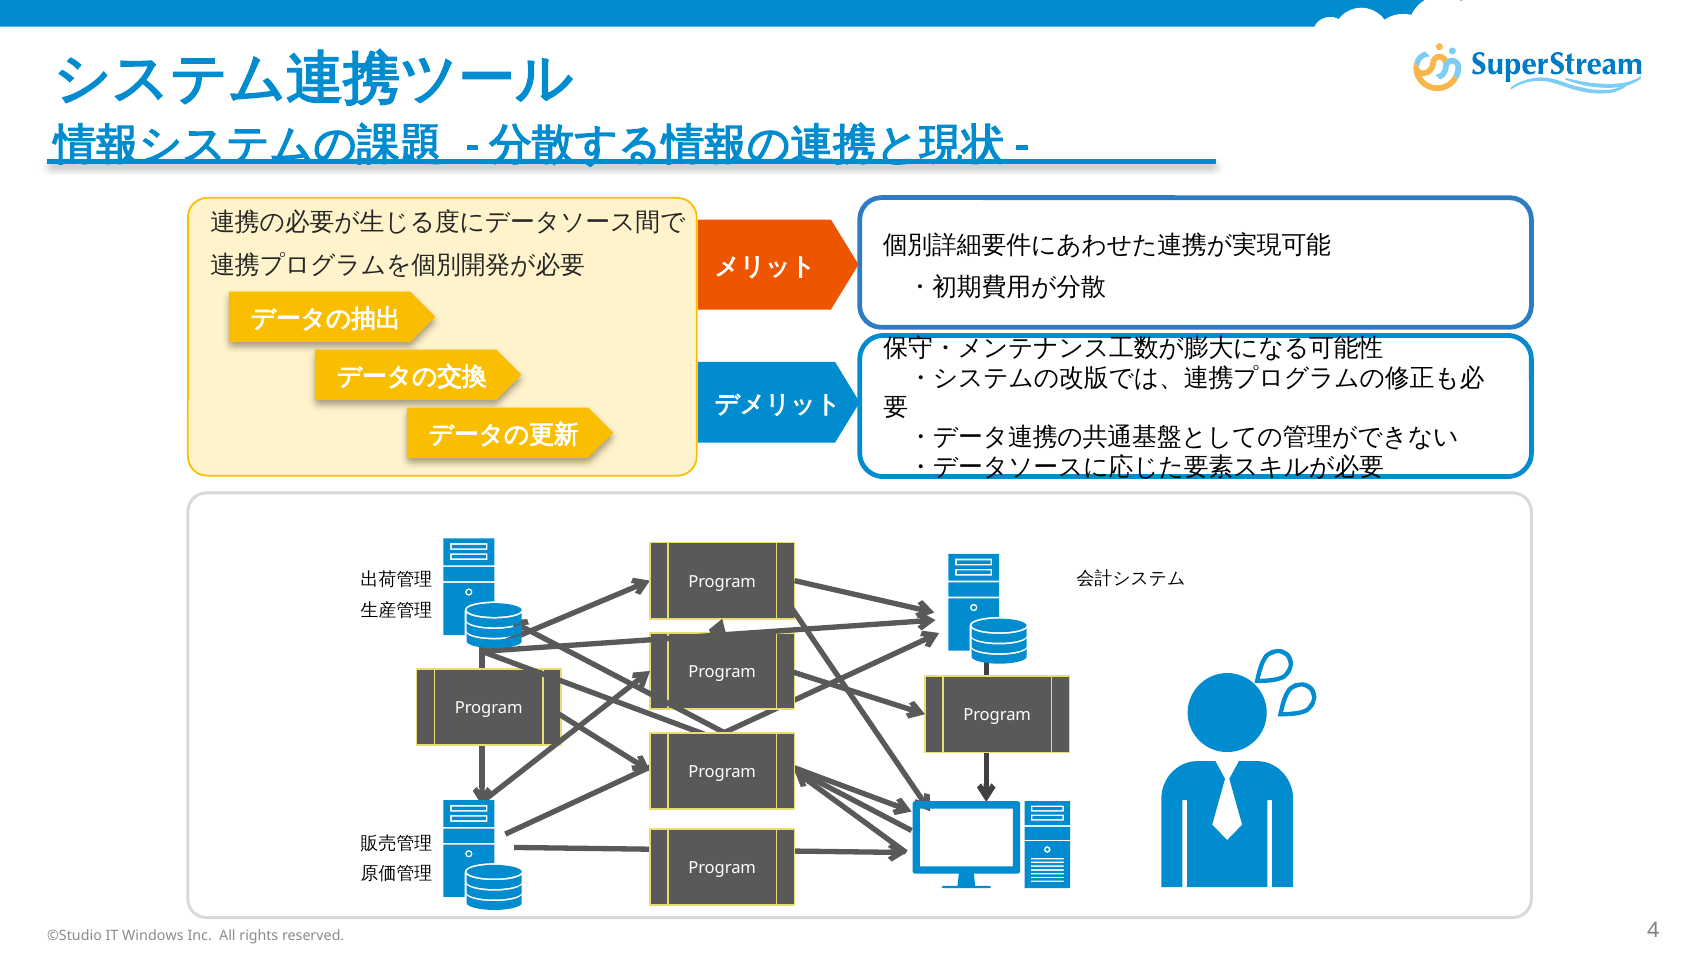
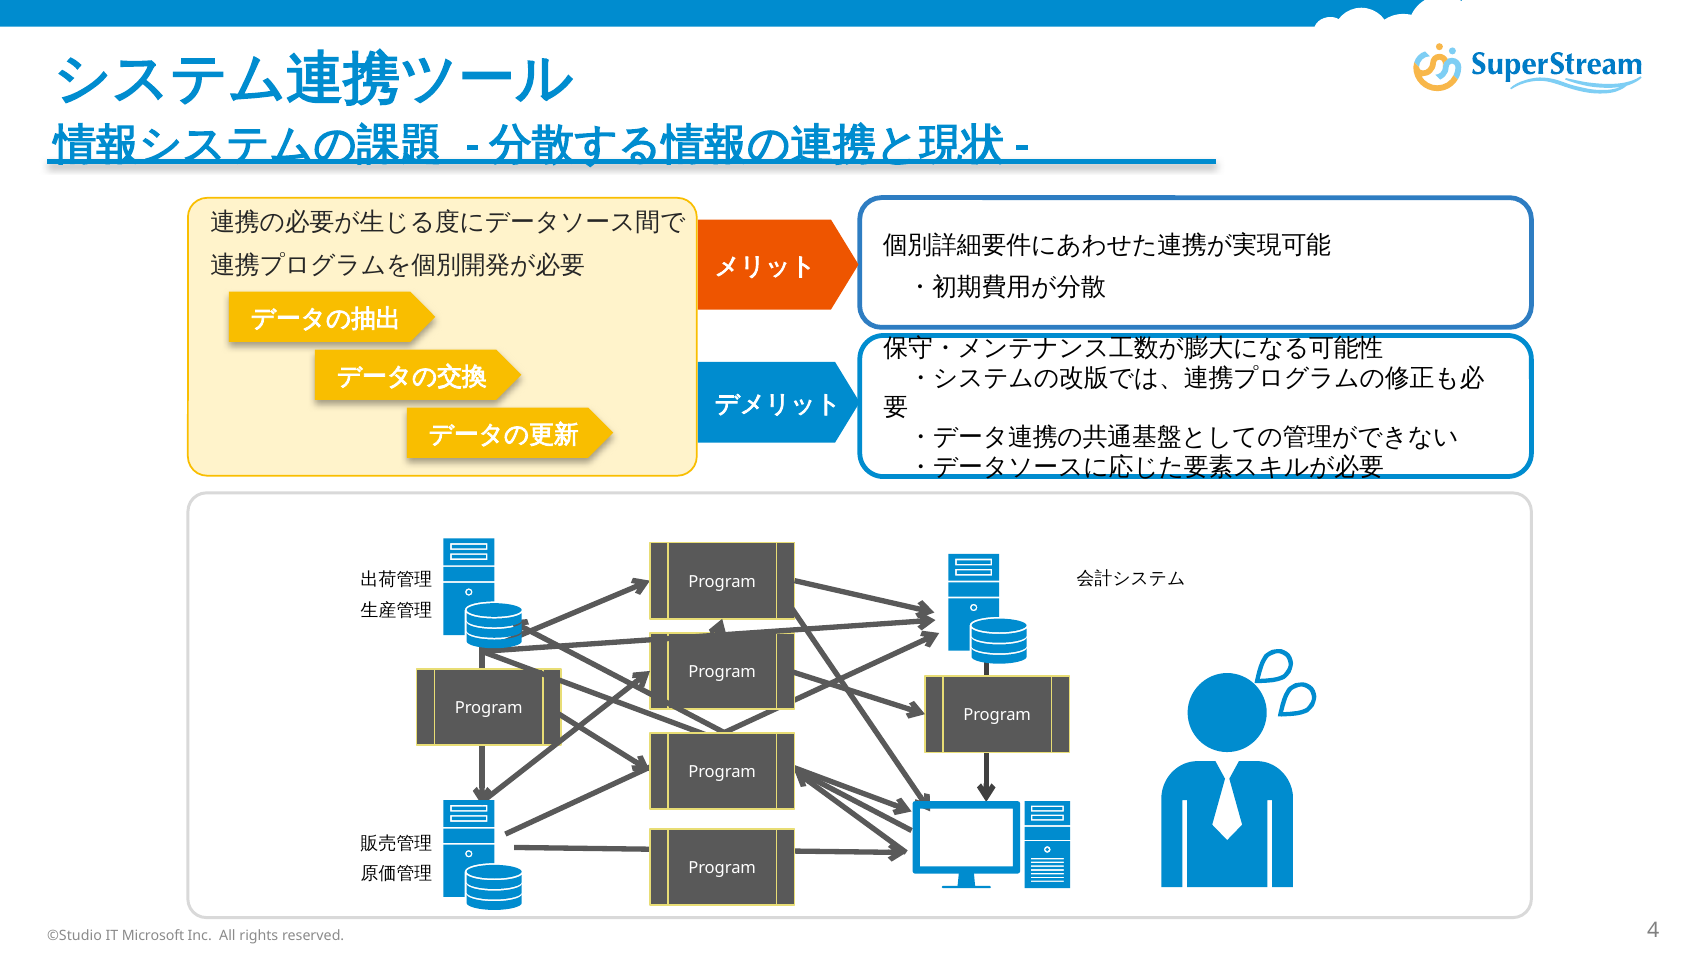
Windows: Windows -> Microsoft
